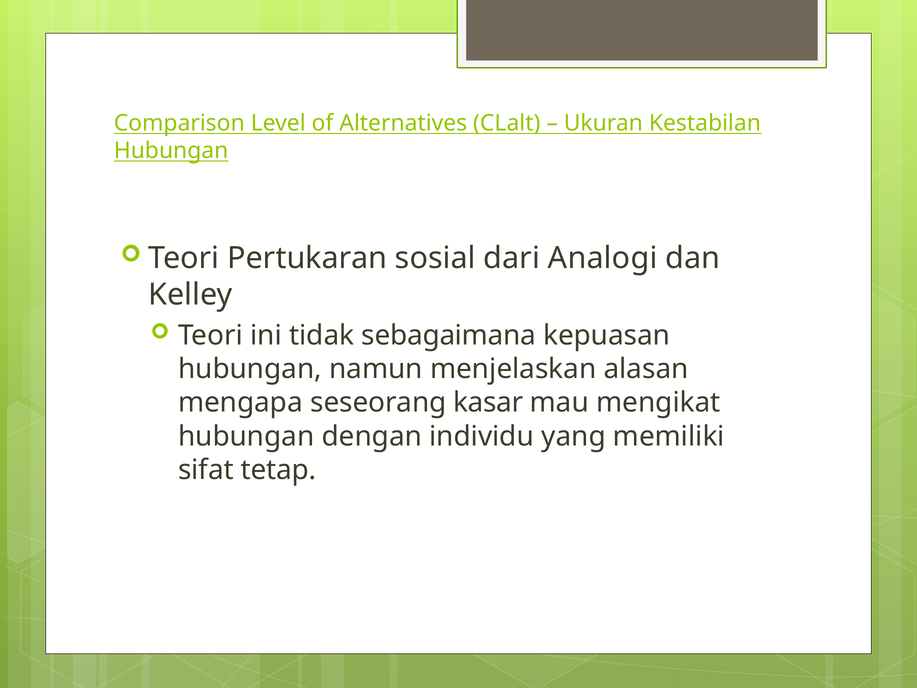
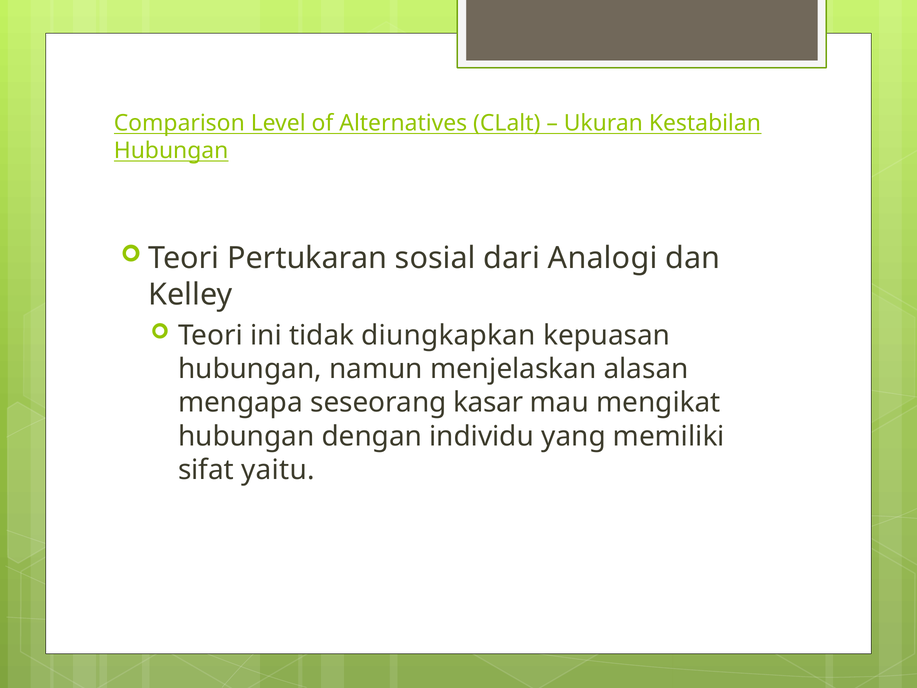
sebagaimana: sebagaimana -> diungkapkan
tetap: tetap -> yaitu
